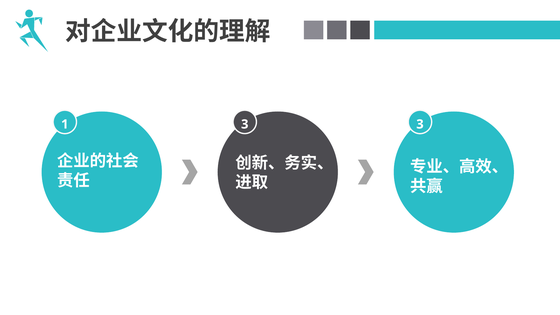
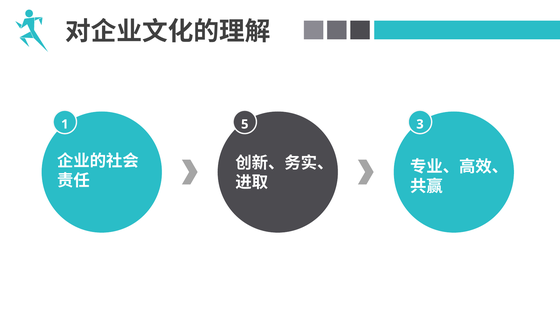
1 3: 3 -> 5
